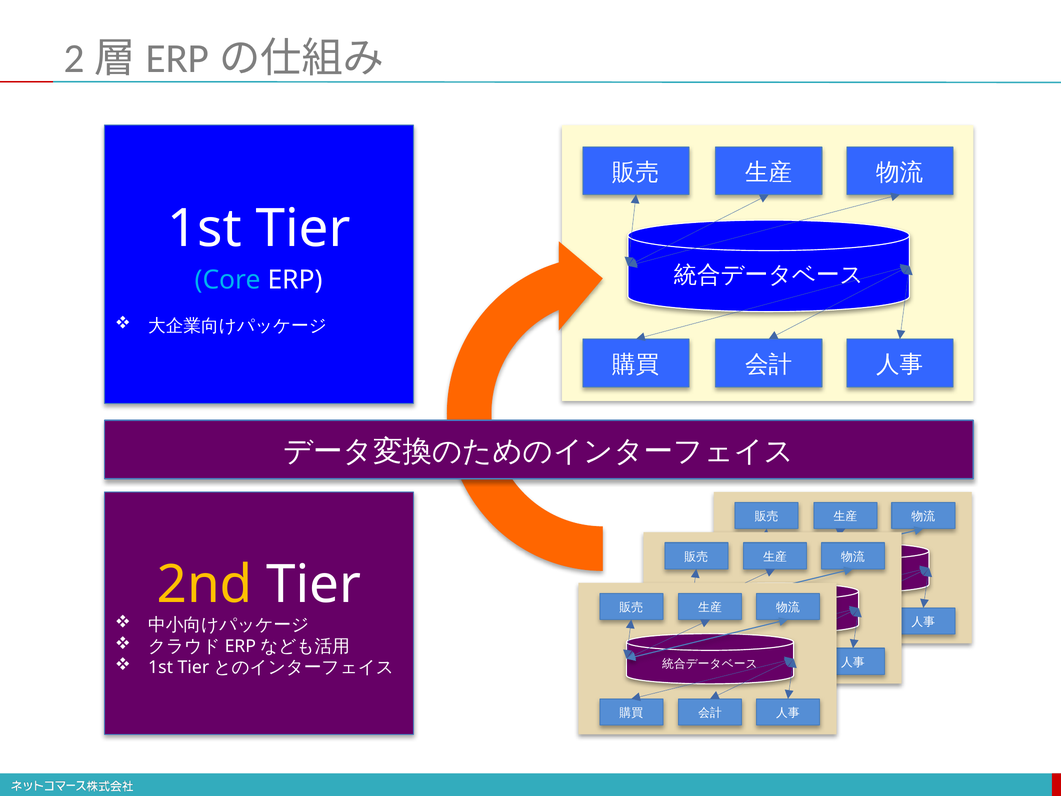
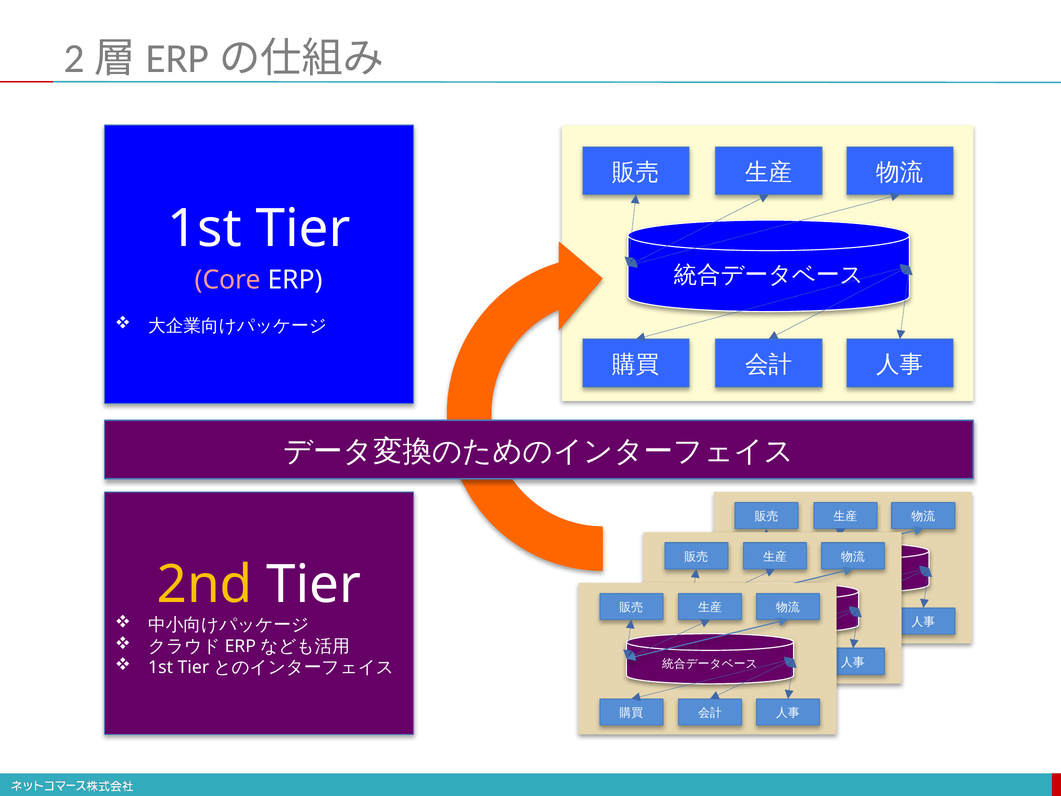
Core colour: light blue -> pink
